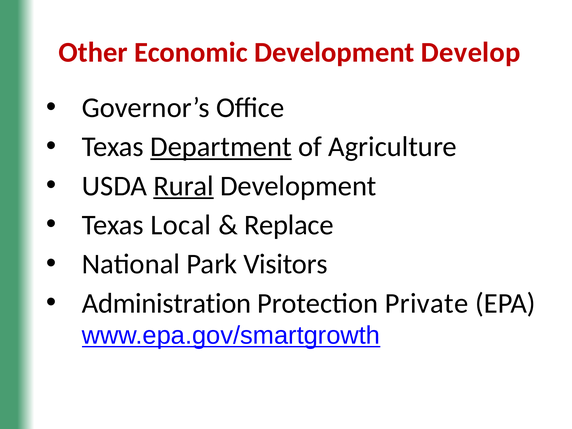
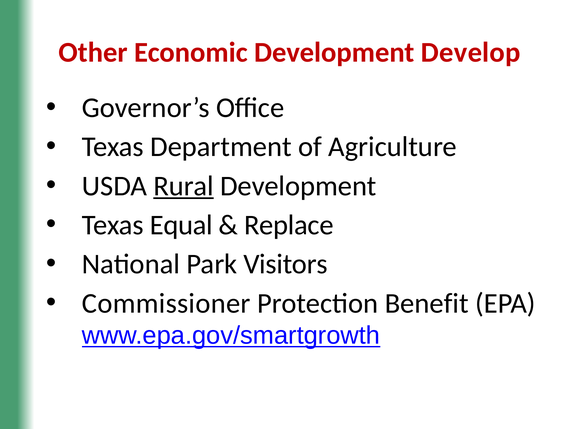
Department underline: present -> none
Local: Local -> Equal
Administration: Administration -> Commissioner
Private: Private -> Benefit
